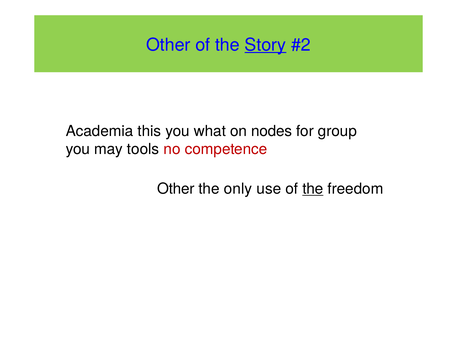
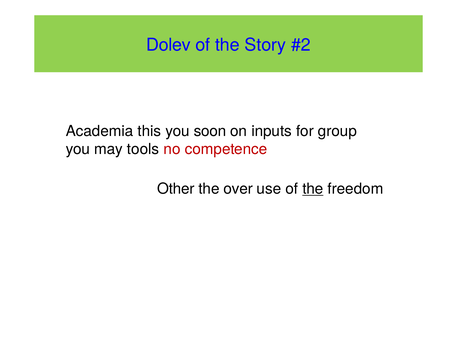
Other at (168, 45): Other -> Dolev
Story underline: present -> none
what: what -> soon
nodes: nodes -> inputs
only: only -> over
